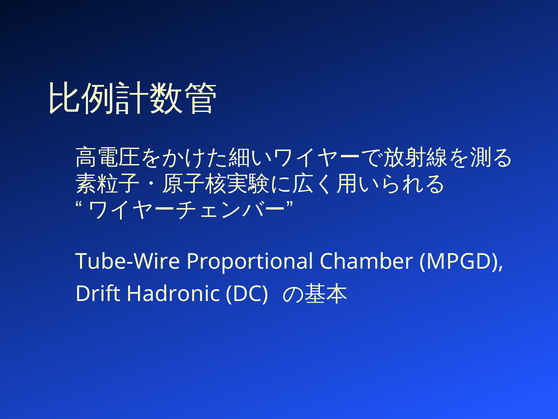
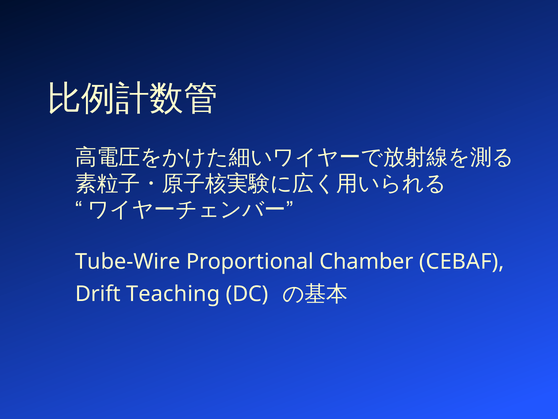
MPGD: MPGD -> CEBAF
Hadronic: Hadronic -> Teaching
